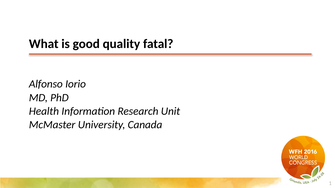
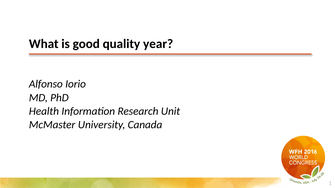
fatal: fatal -> year
